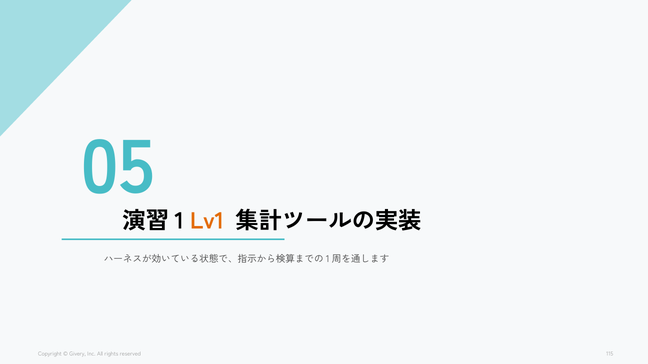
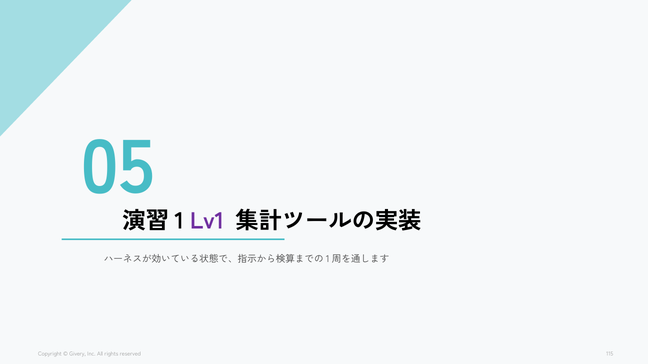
Lv1 colour: orange -> purple
